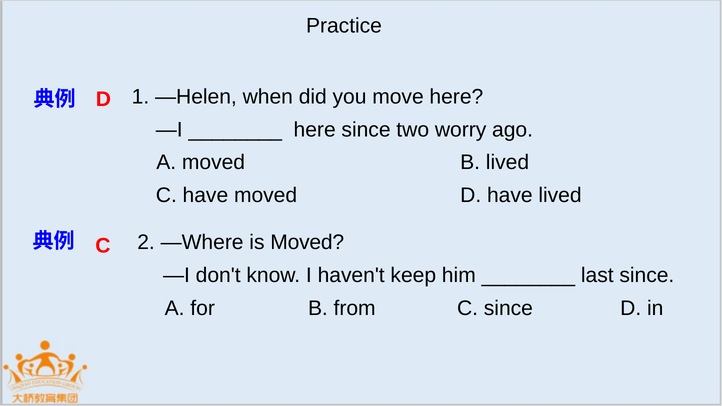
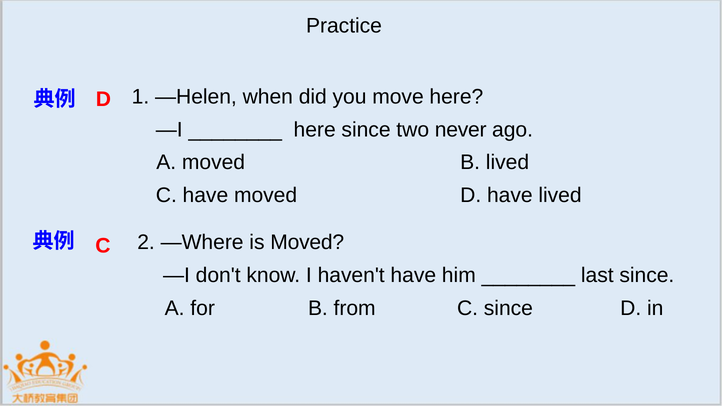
worry: worry -> never
haven't keep: keep -> have
